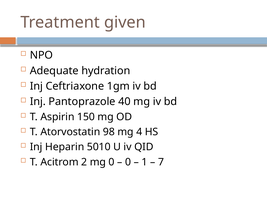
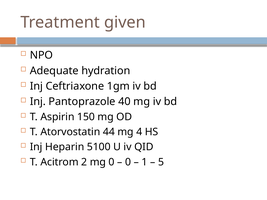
98: 98 -> 44
5010: 5010 -> 5100
7: 7 -> 5
